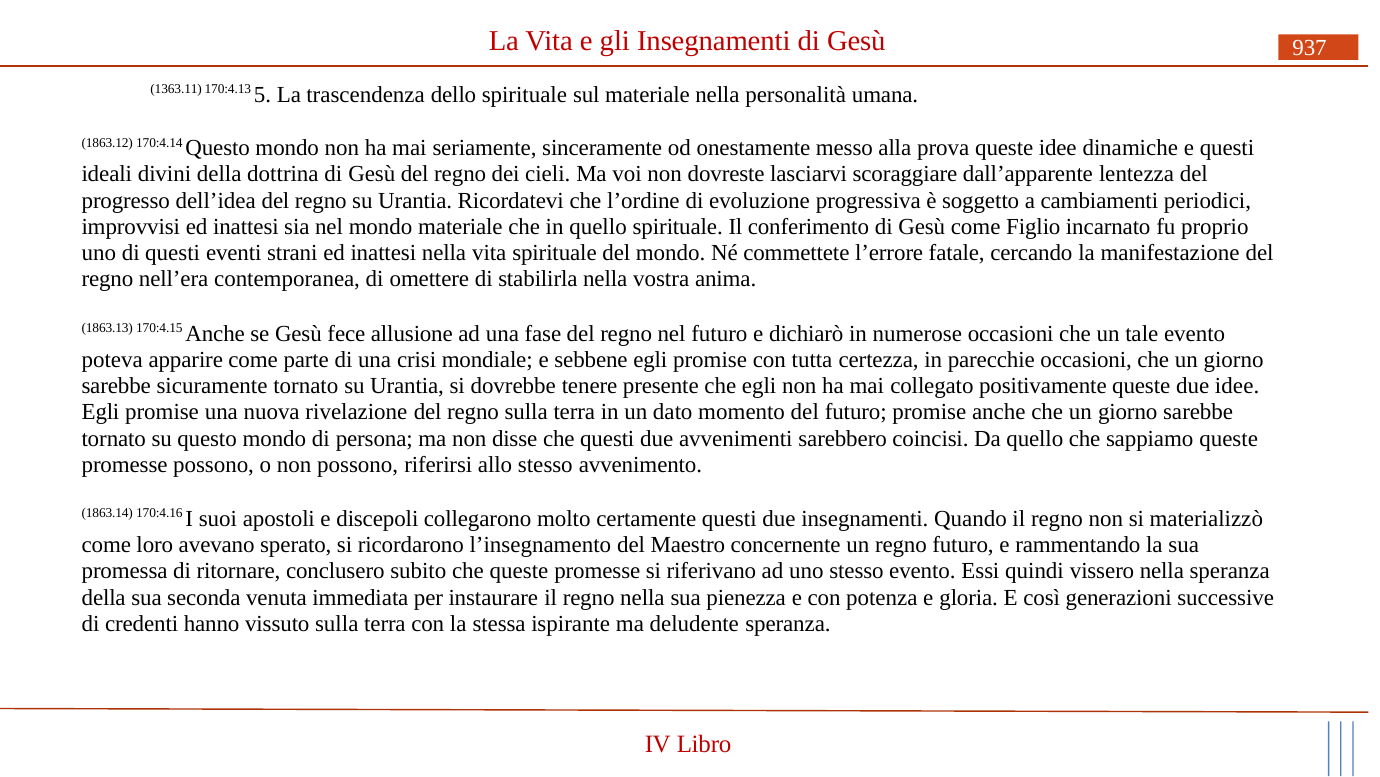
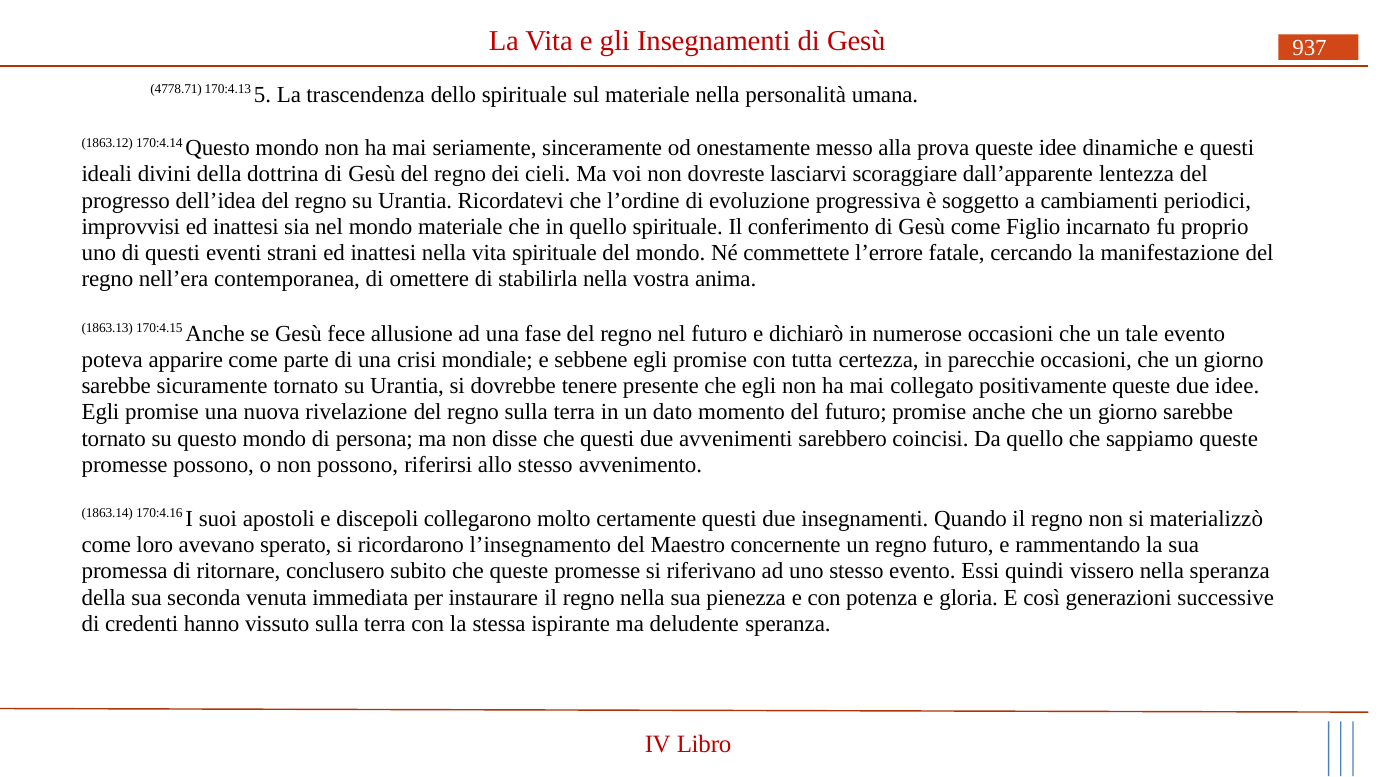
1363.11: 1363.11 -> 4778.71
